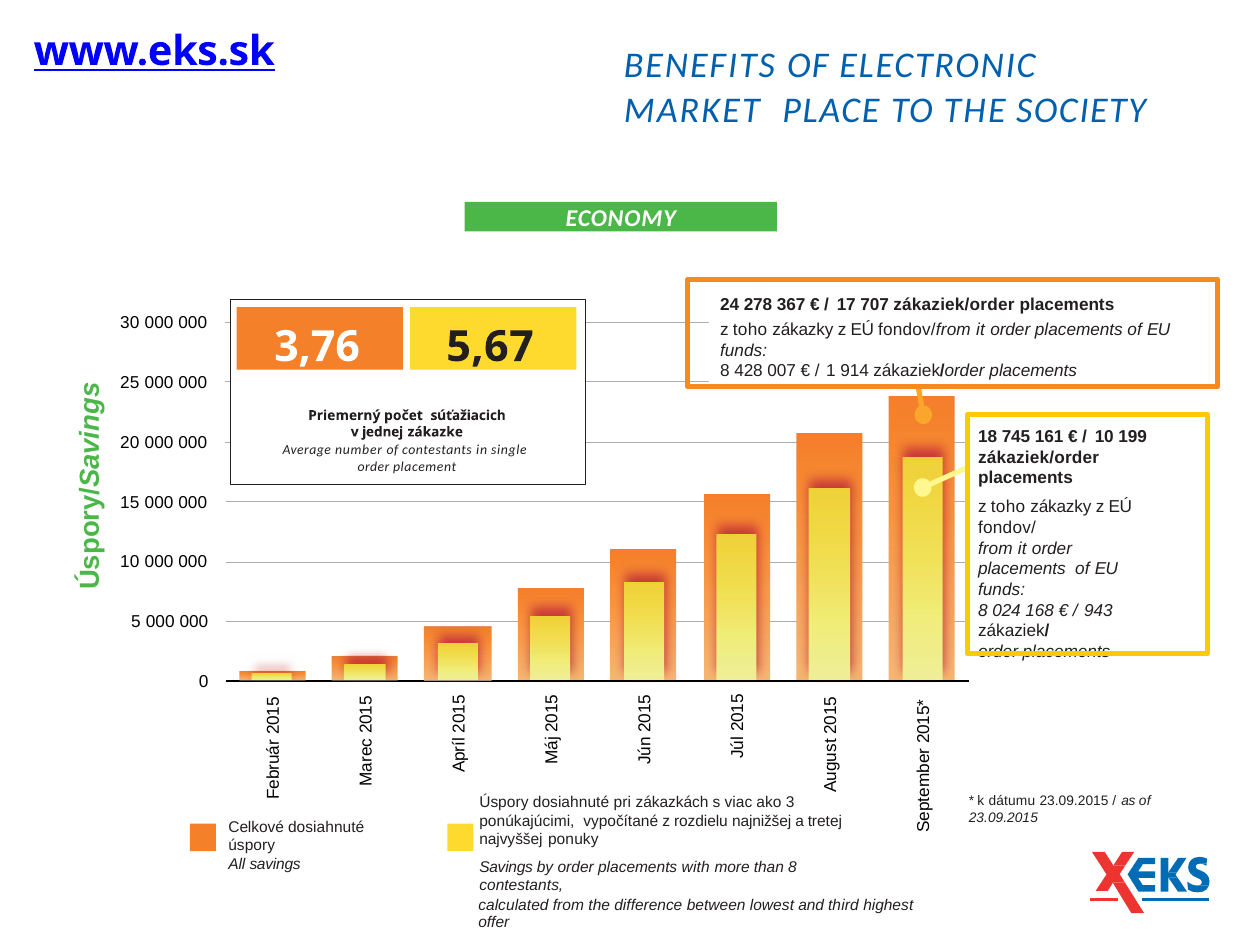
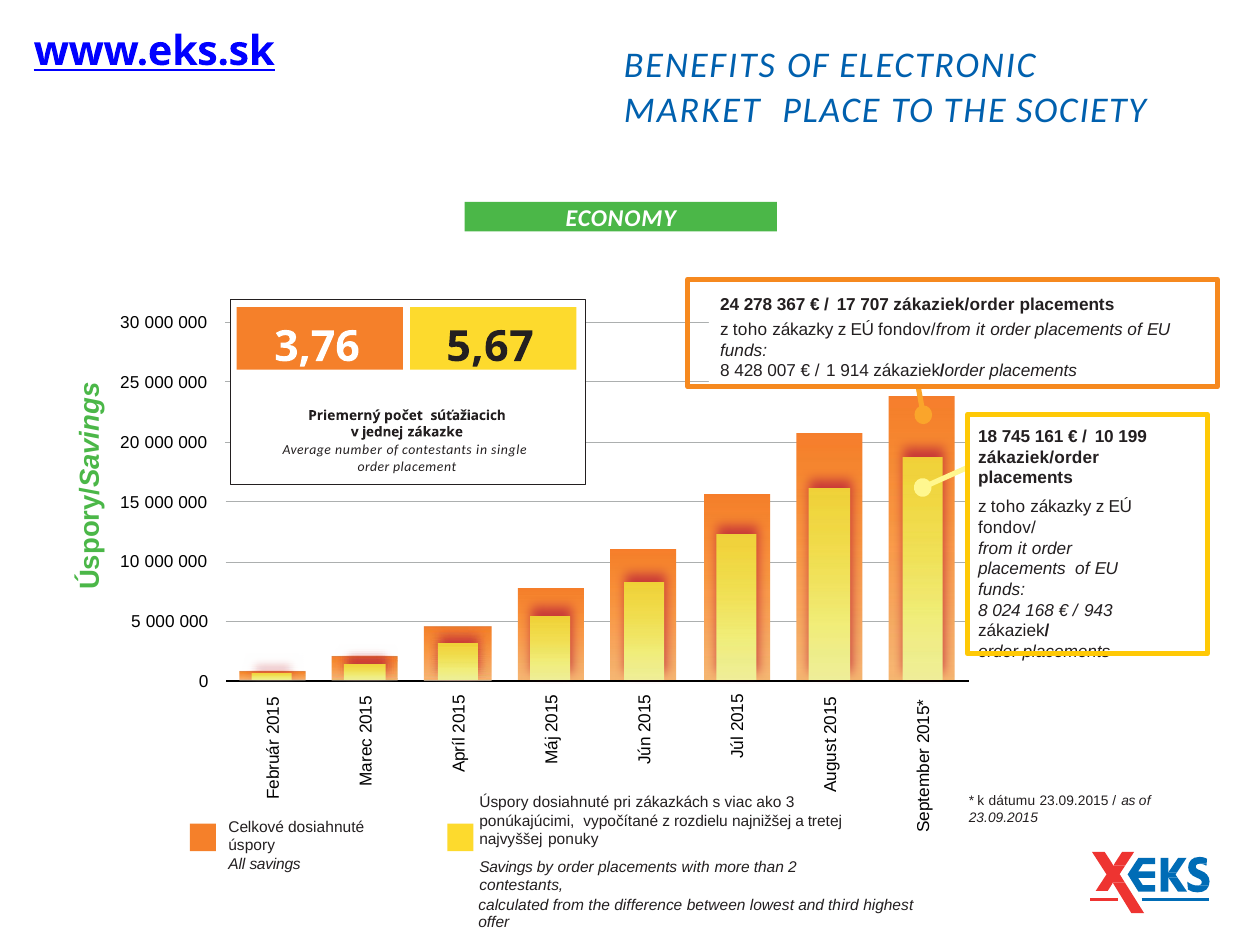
than 8: 8 -> 2
